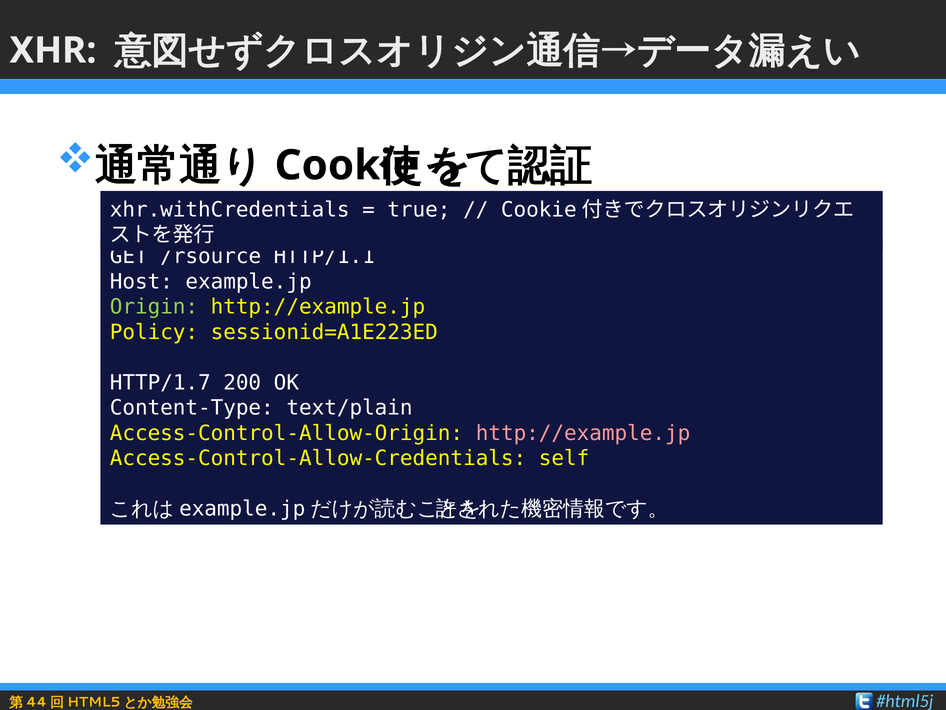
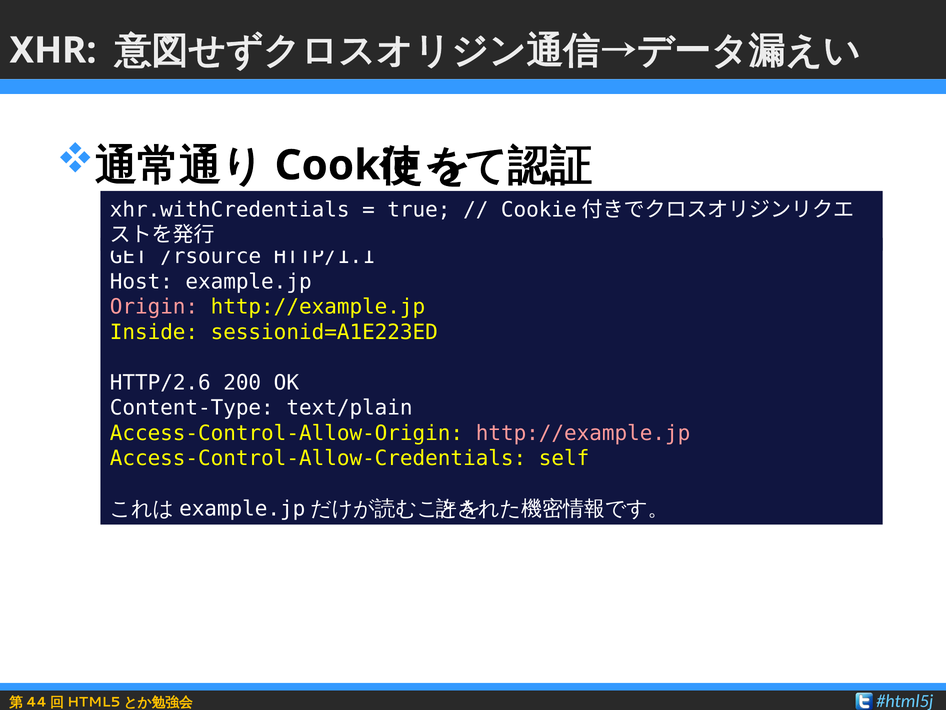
Origin colour: light green -> pink
Policy: Policy -> Inside
HTTP/1.7: HTTP/1.7 -> HTTP/2.6
